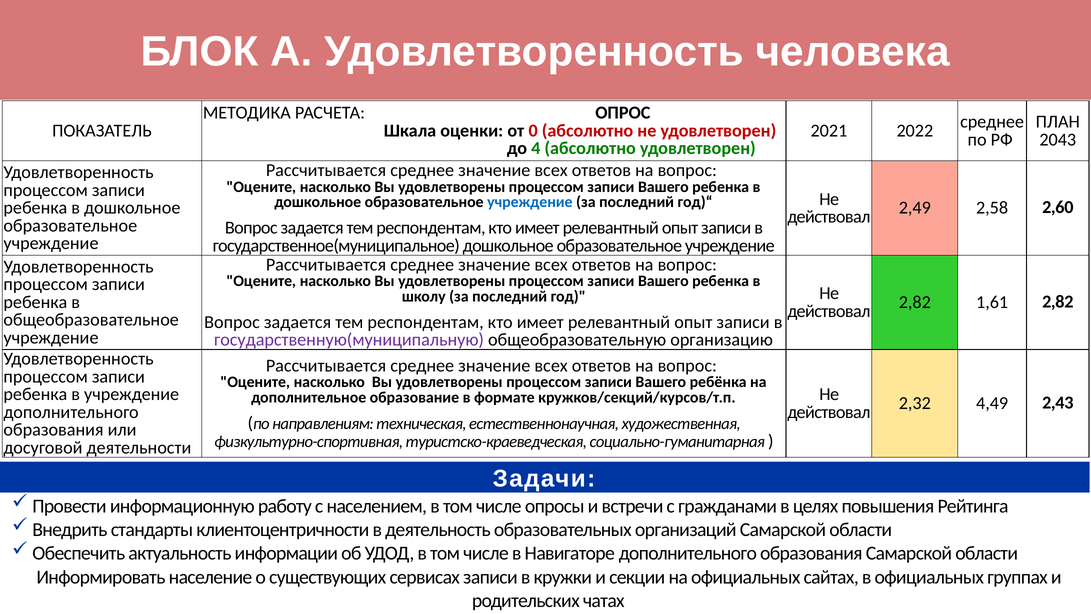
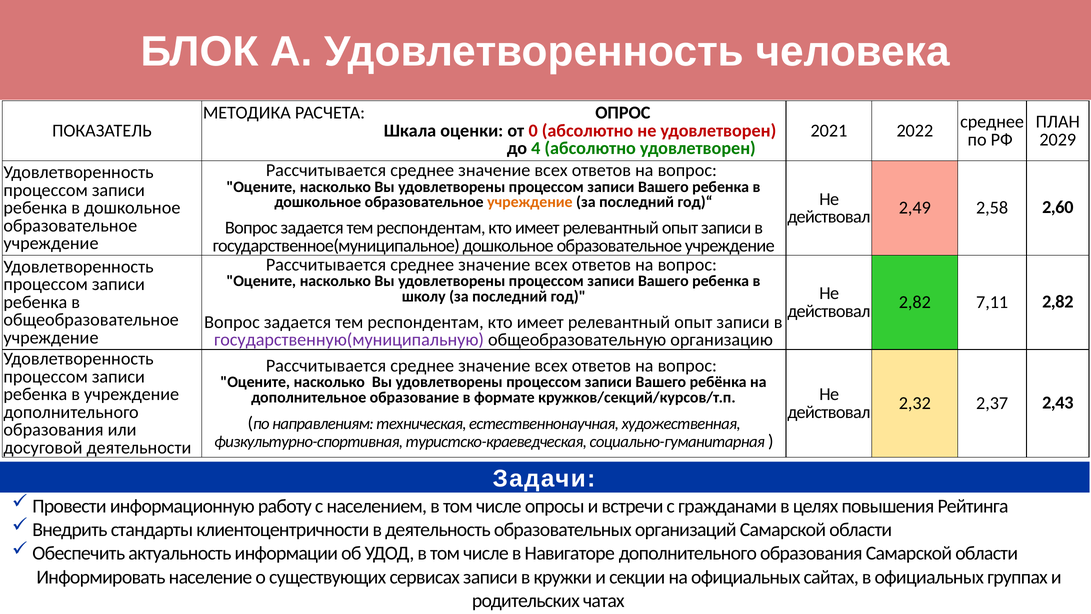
2043: 2043 -> 2029
учреждение at (530, 202) colour: blue -> orange
1,61: 1,61 -> 7,11
4,49: 4,49 -> 2,37
